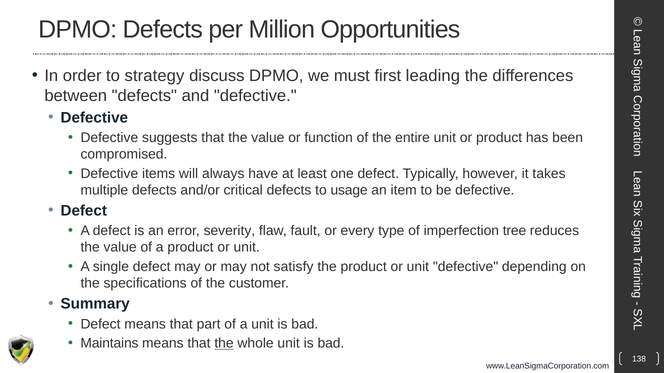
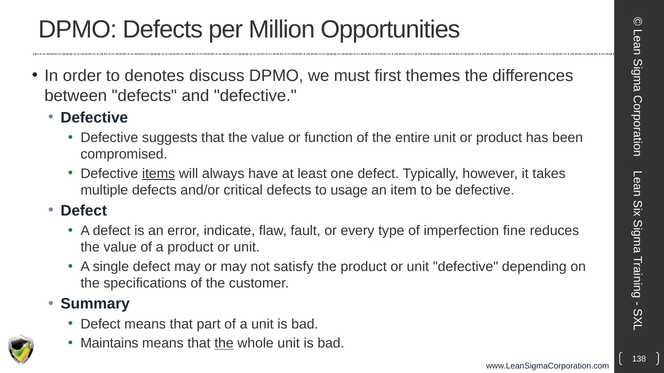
strategy: strategy -> denotes
leading: leading -> themes
items underline: none -> present
severity: severity -> indicate
tree: tree -> fine
